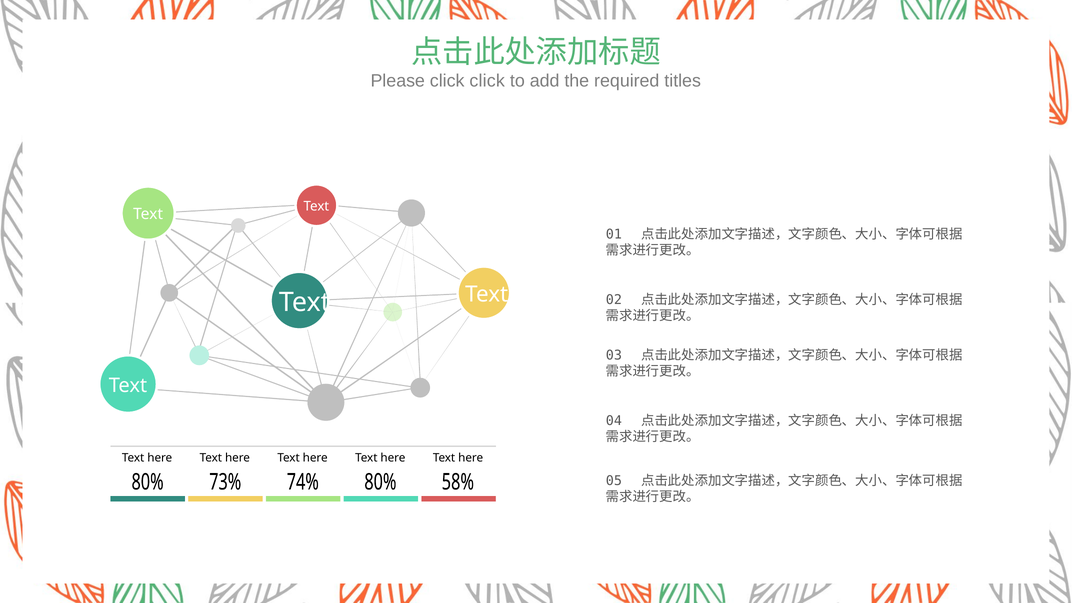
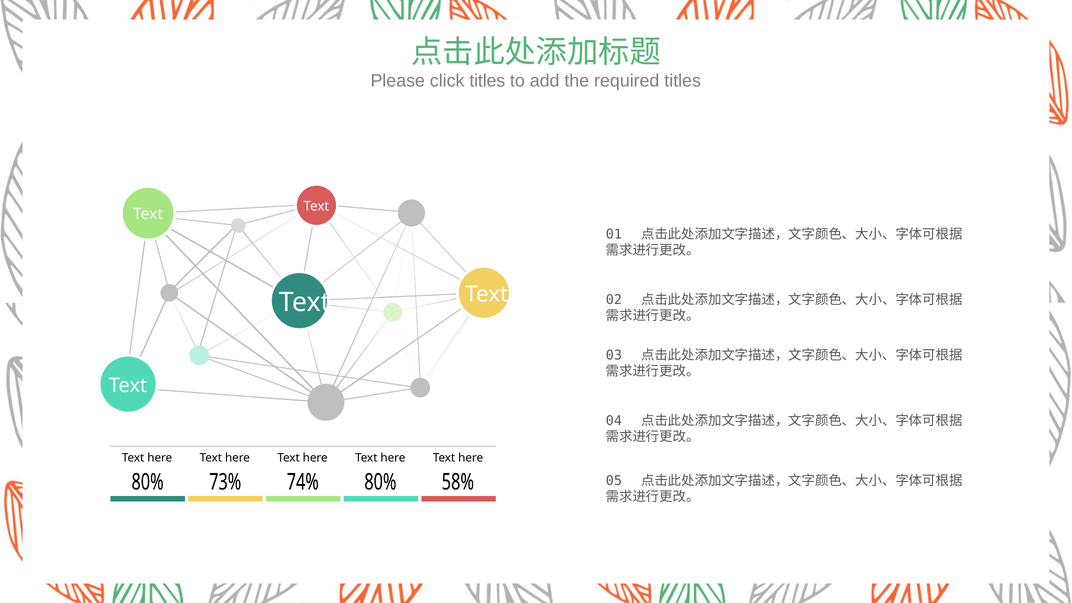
click click: click -> titles
